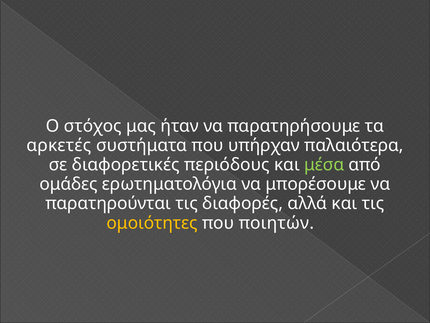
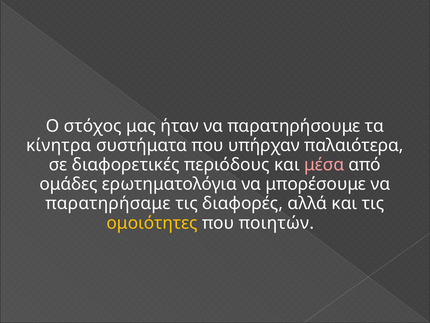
αρκετές: αρκετές -> κίνητρα
μέσα colour: light green -> pink
παρατηρούνται: παρατηρούνται -> παρατηρήσαμε
